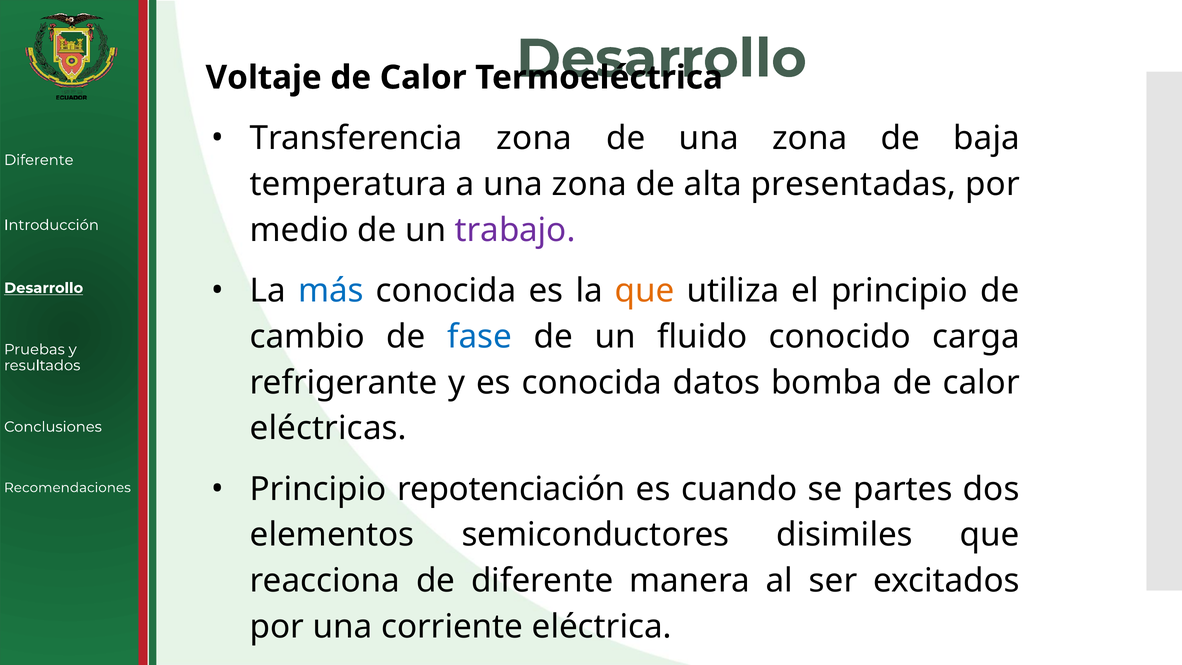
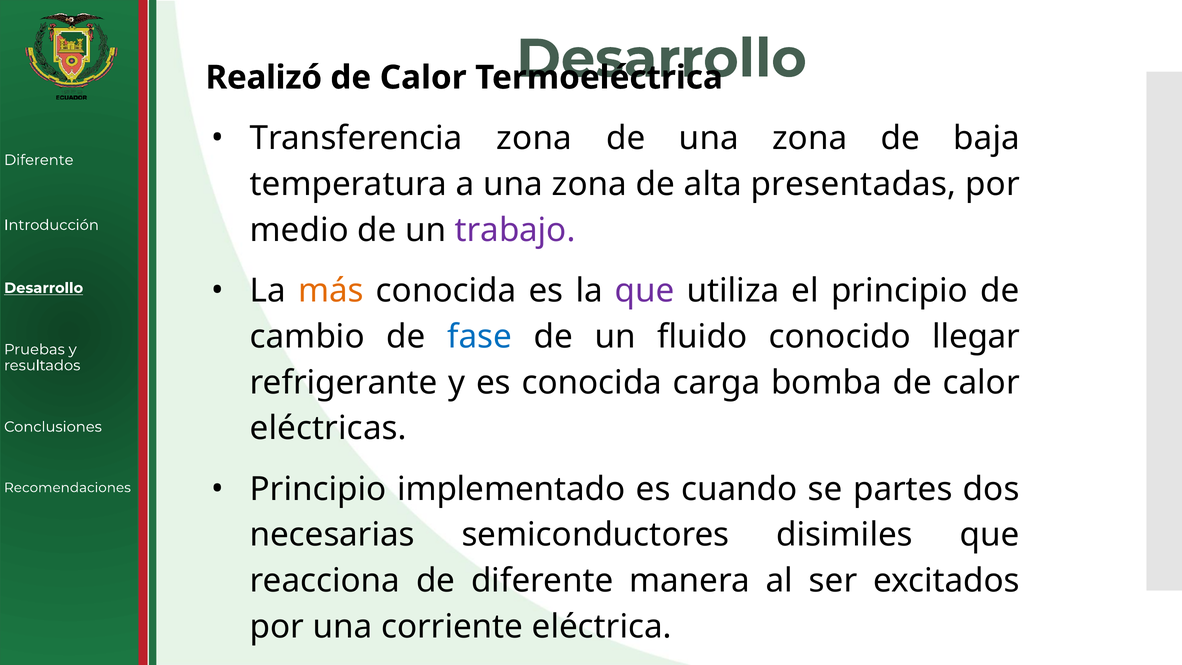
Voltaje: Voltaje -> Realizó
más colour: blue -> orange
que at (645, 291) colour: orange -> purple
carga: carga -> llegar
datos: datos -> carga
repotenciación: repotenciación -> implementado
elementos: elementos -> necesarias
